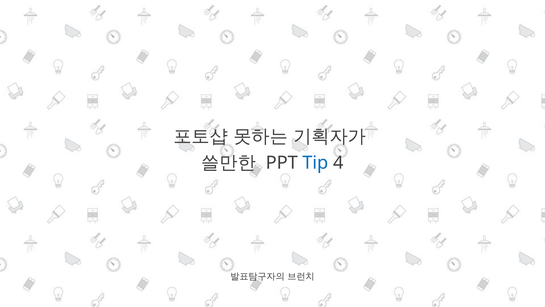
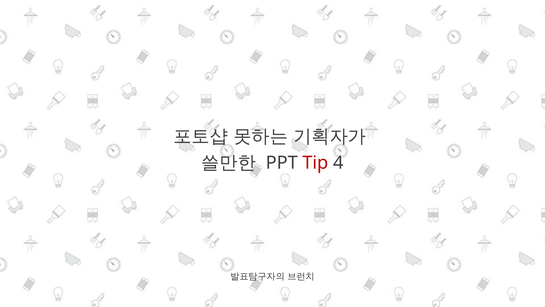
Tip colour: blue -> red
